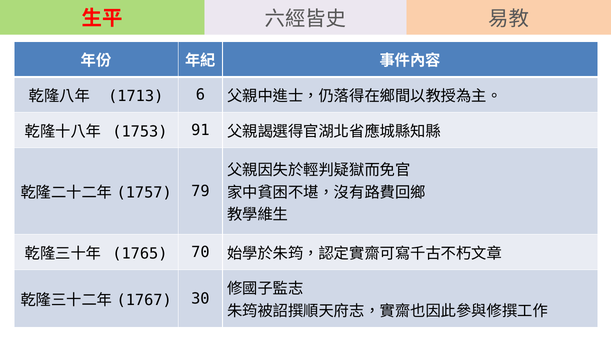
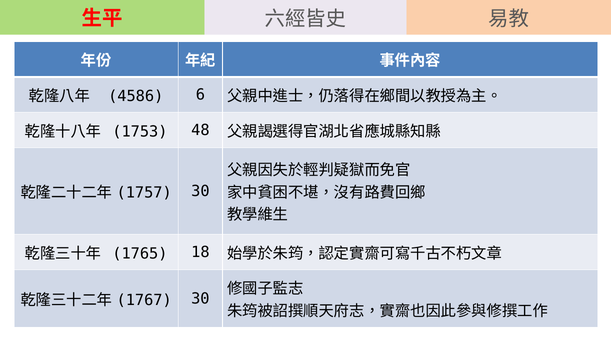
1713: 1713 -> 4586
91: 91 -> 48
79 at (200, 191): 79 -> 30
70: 70 -> 18
